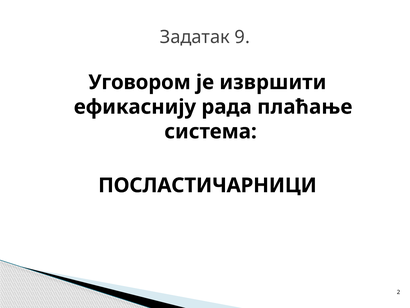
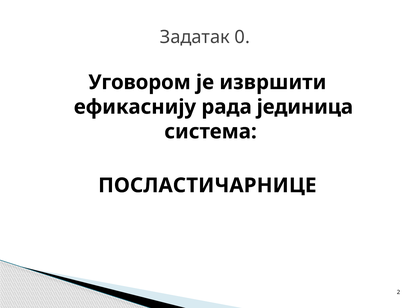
9: 9 -> 0
плаћање: плаћање -> јединица
ПОСЛАСТИЧАРНИЦИ: ПОСЛАСТИЧАРНИЦИ -> ПОСЛАСТИЧАРНИЦЕ
